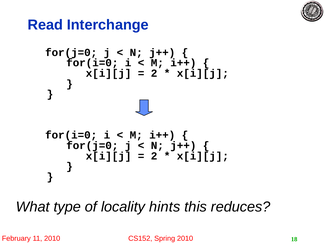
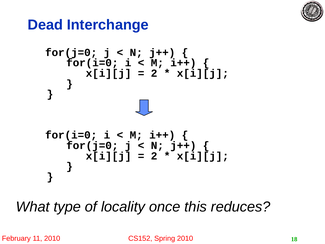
Read: Read -> Dead
hints: hints -> once
